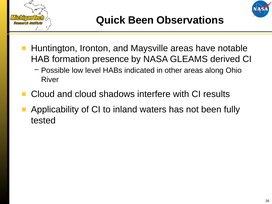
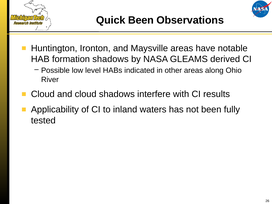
formation presence: presence -> shadows
